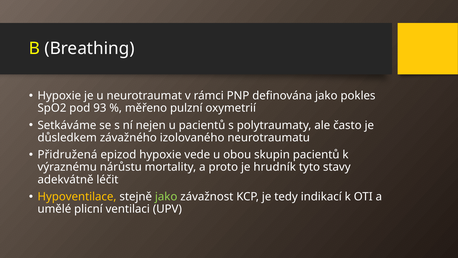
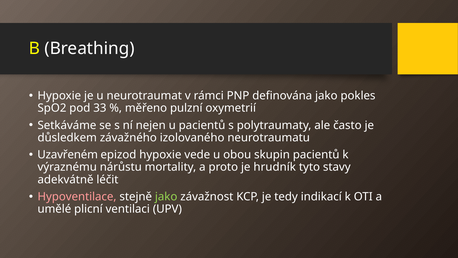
93: 93 -> 33
Přidružená: Přidružená -> Uzavřeném
Hypoventilace colour: yellow -> pink
